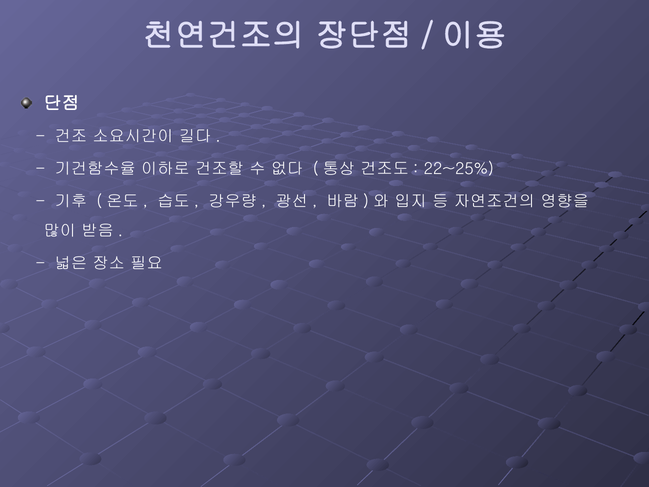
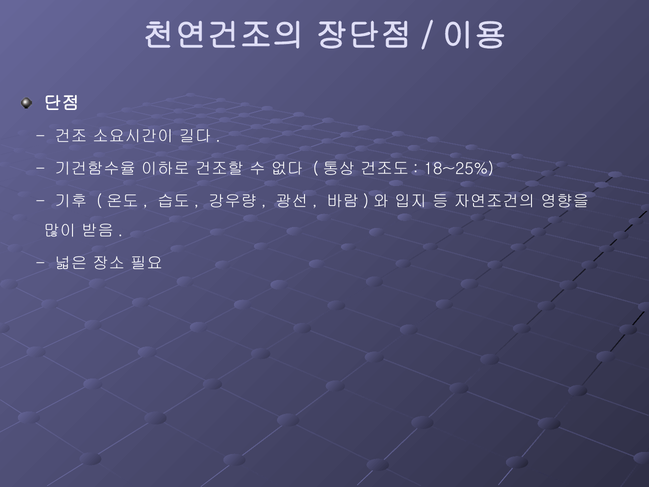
22~25%: 22~25% -> 18~25%
